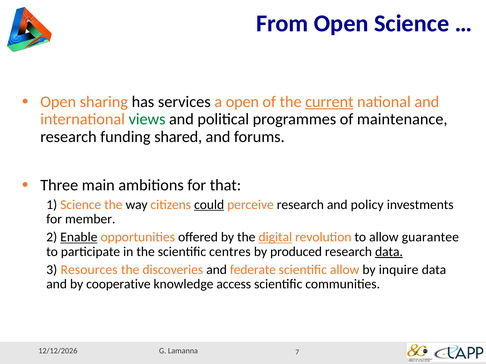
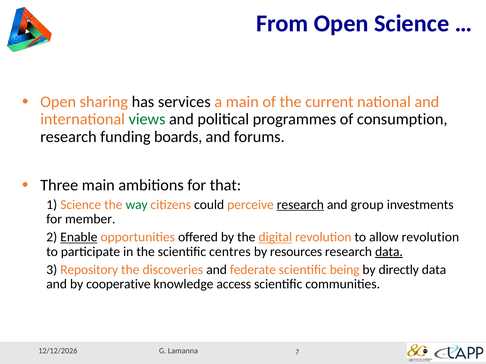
a open: open -> main
current underline: present -> none
maintenance: maintenance -> consumption
shared: shared -> boards
way colour: black -> green
could underline: present -> none
research at (300, 205) underline: none -> present
policy: policy -> group
allow guarantee: guarantee -> revolution
produced: produced -> resources
Resources: Resources -> Repository
scientific allow: allow -> being
inquire: inquire -> directly
